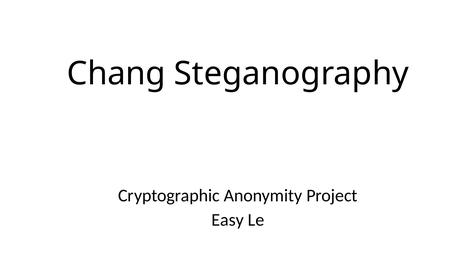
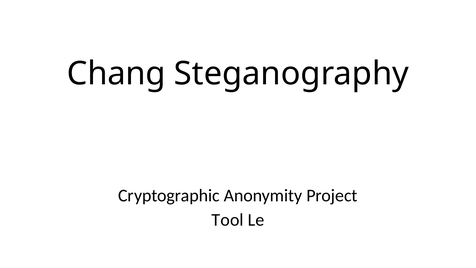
Easy: Easy -> Tool
